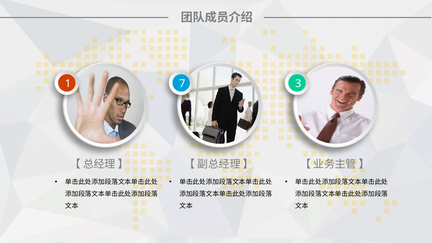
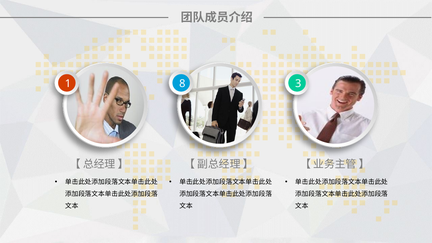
7: 7 -> 8
